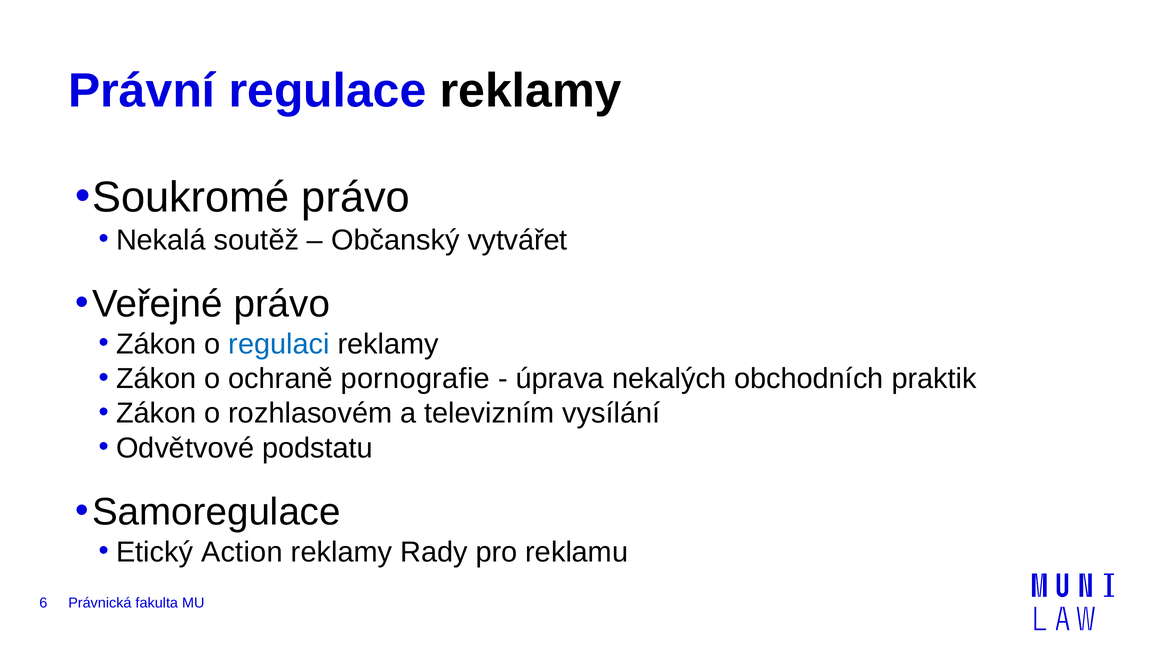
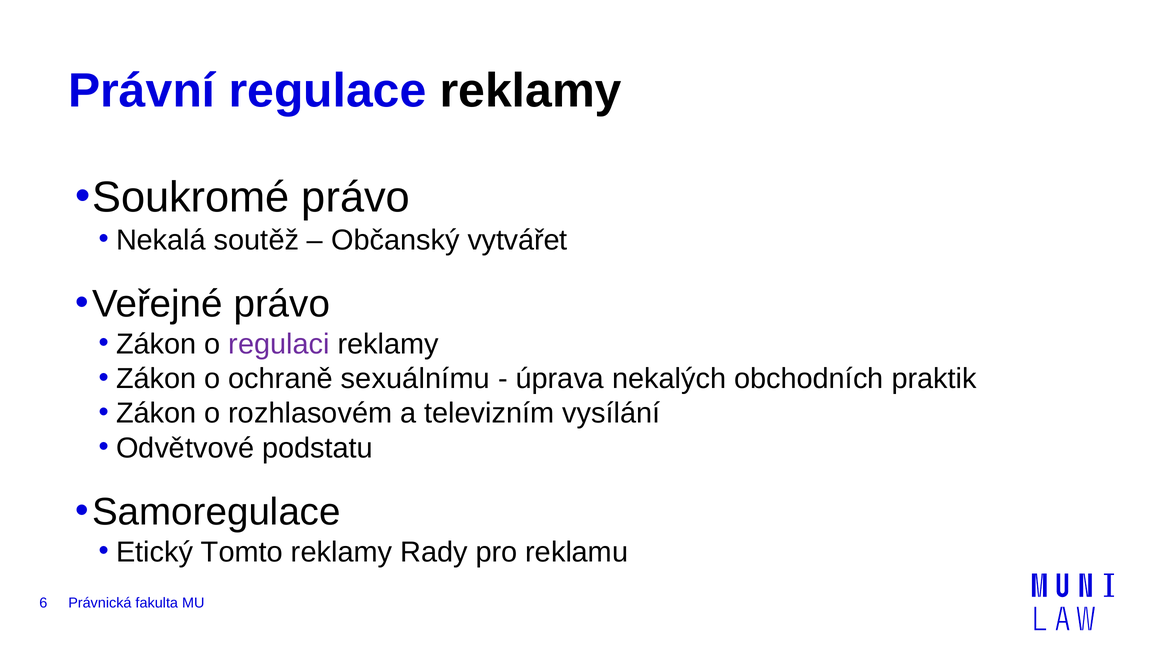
regulaci colour: blue -> purple
pornografie: pornografie -> sexuálnímu
Action: Action -> Tomto
